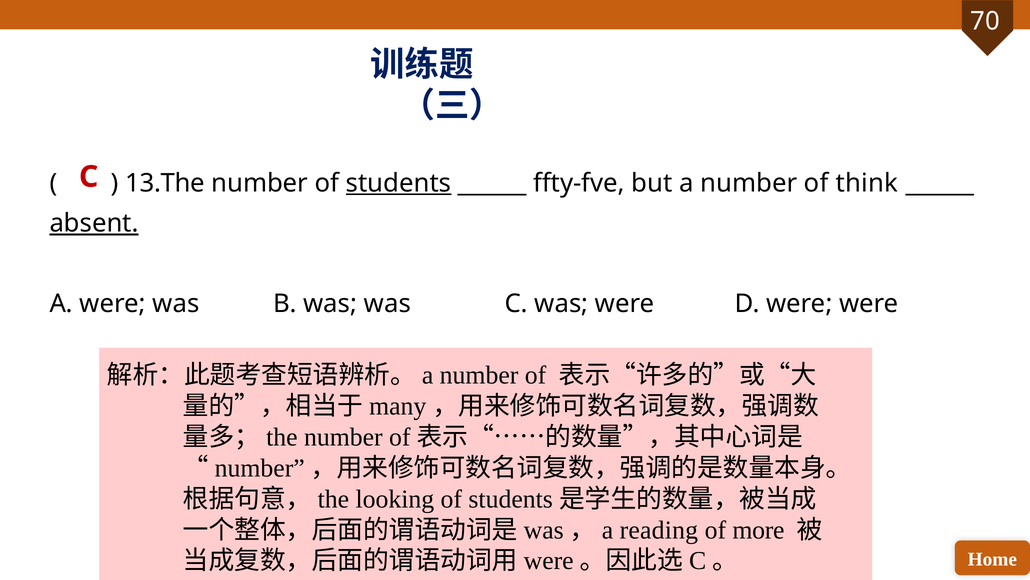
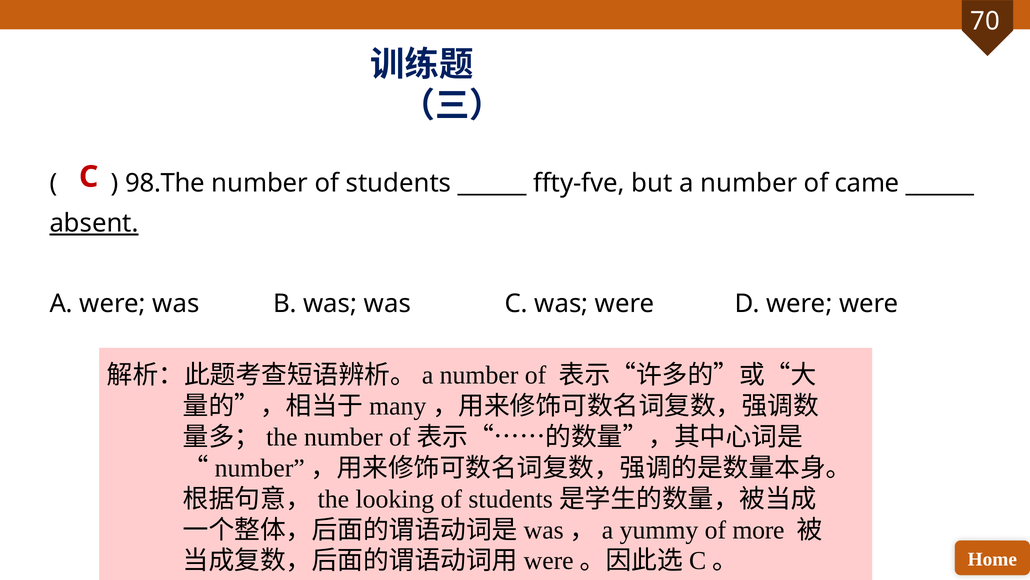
13.The: 13.The -> 98.The
students underline: present -> none
think: think -> came
reading: reading -> yummy
